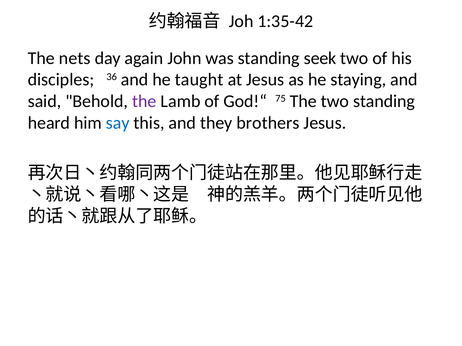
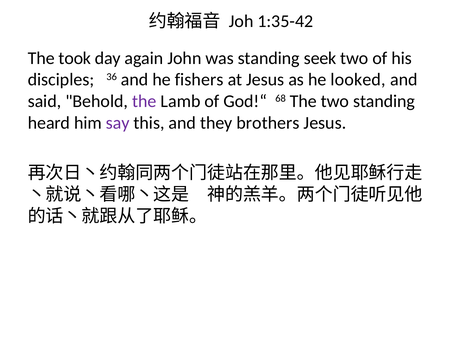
nets: nets -> took
taught: taught -> fishers
staying: staying -> looked
75: 75 -> 68
say colour: blue -> purple
